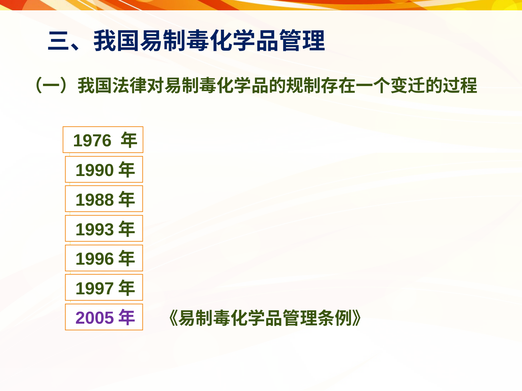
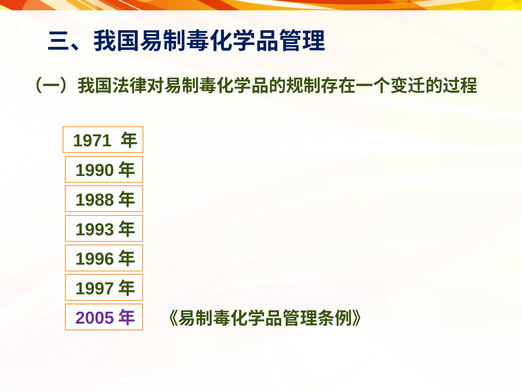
1976: 1976 -> 1971
